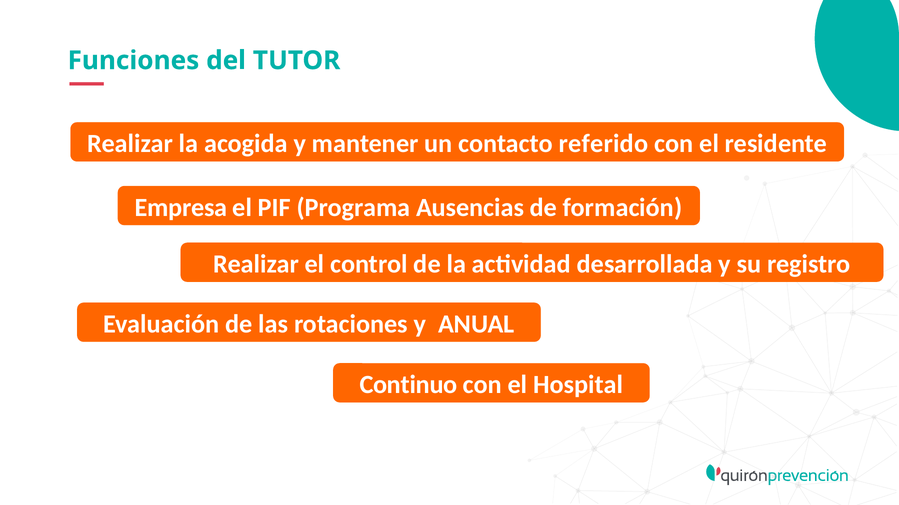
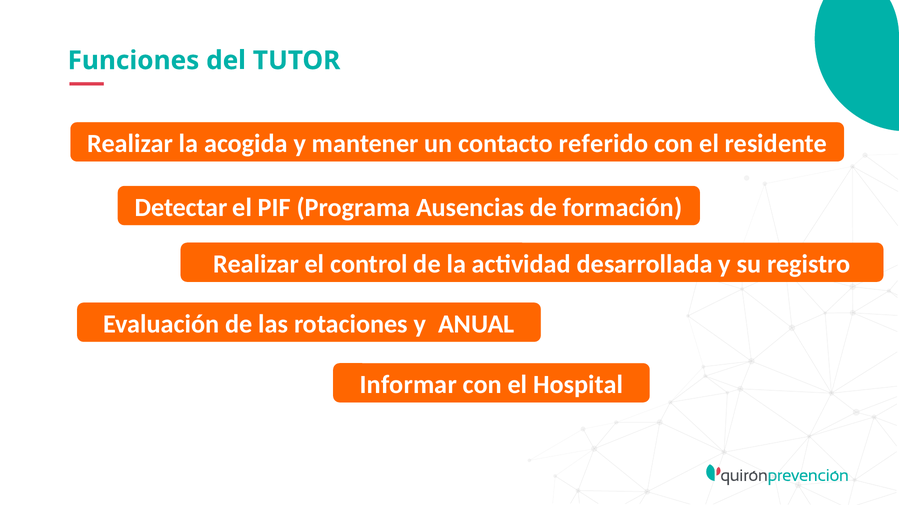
Empresa: Empresa -> Detectar
Continuo: Continuo -> Informar
